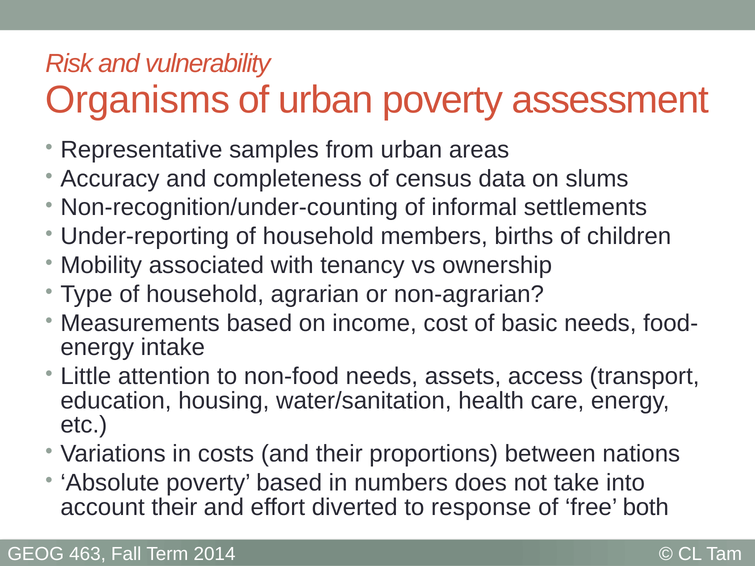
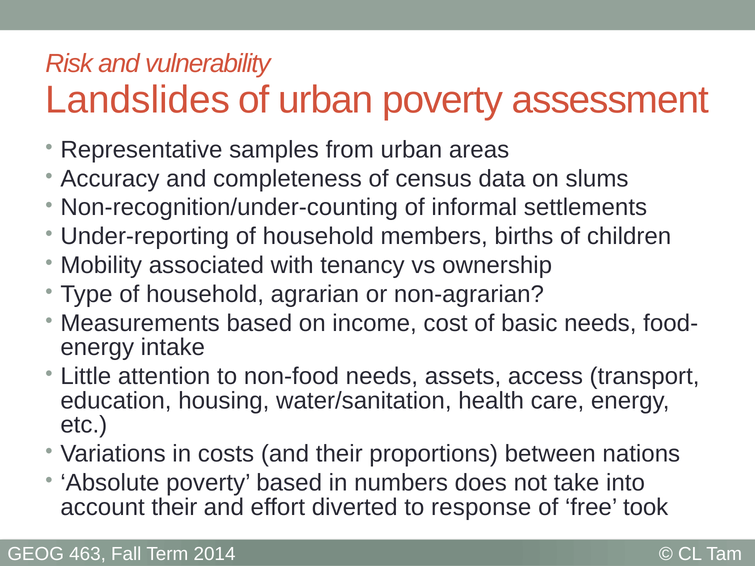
Organisms: Organisms -> Landslides
both: both -> took
